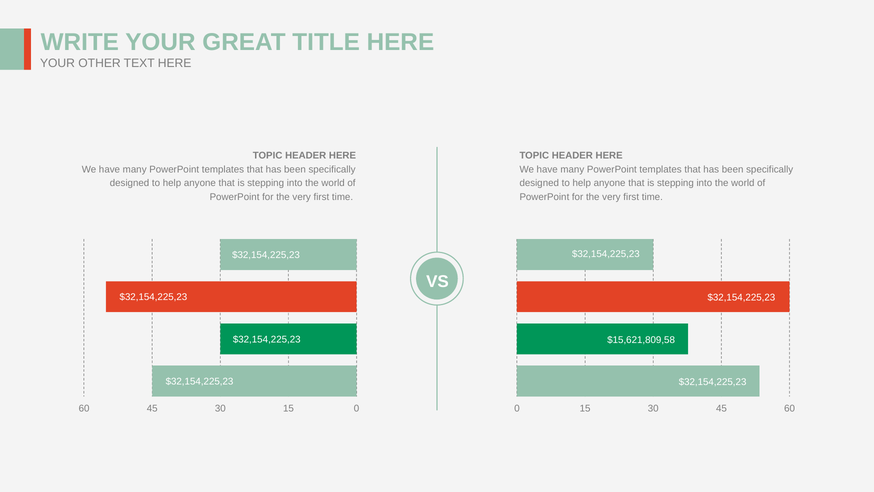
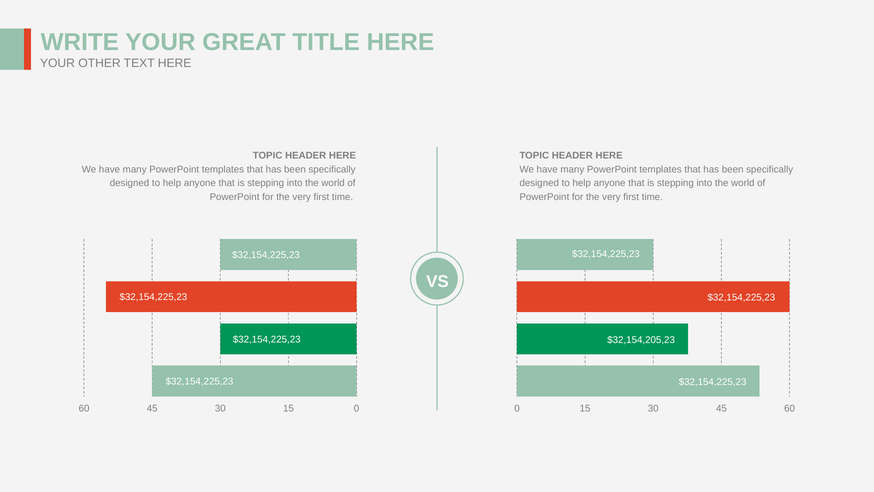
$15,621,809,58: $15,621,809,58 -> $32,154,205,23
